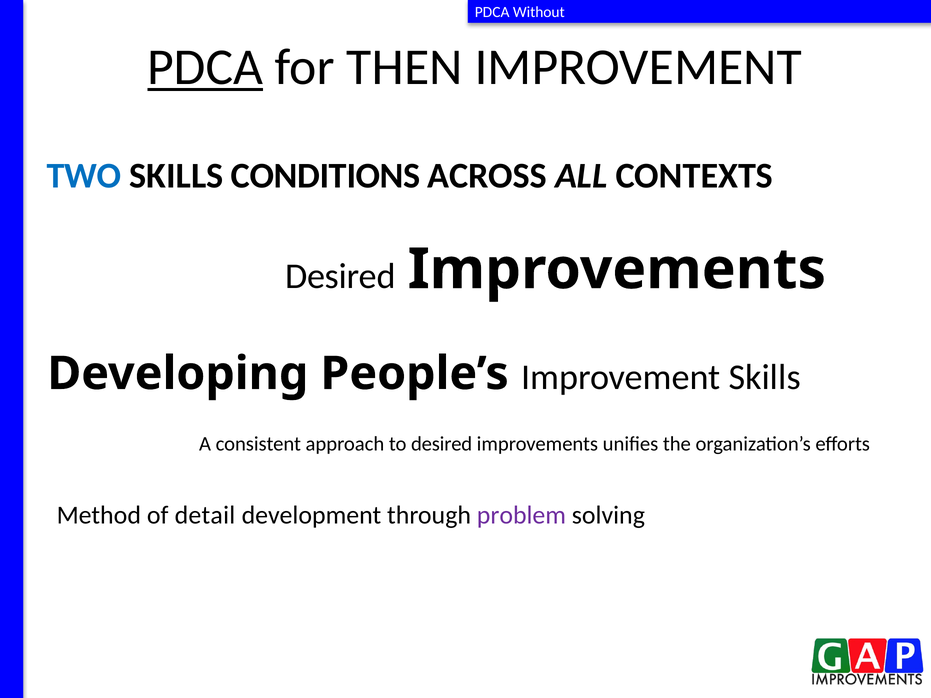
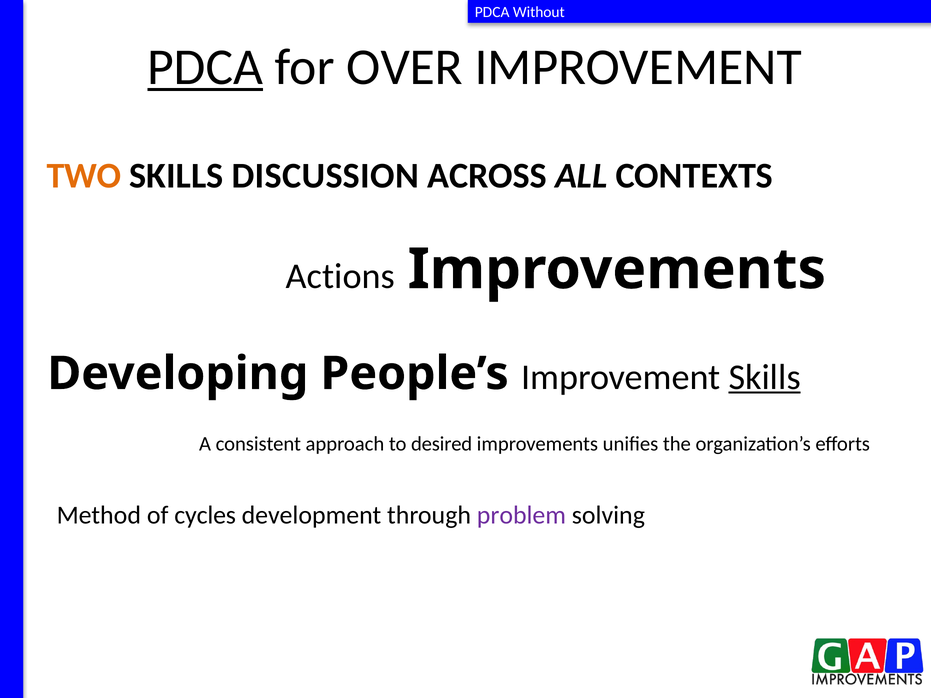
THEN: THEN -> OVER
TWO colour: blue -> orange
CONDITIONS: CONDITIONS -> DISCUSSION
Desired at (341, 276): Desired -> Actions
Skills at (765, 377) underline: none -> present
detail: detail -> cycles
